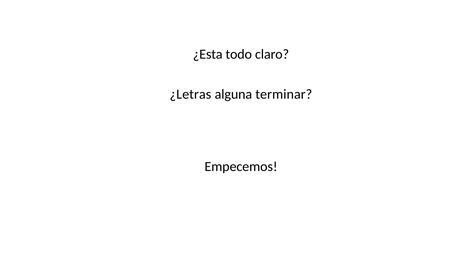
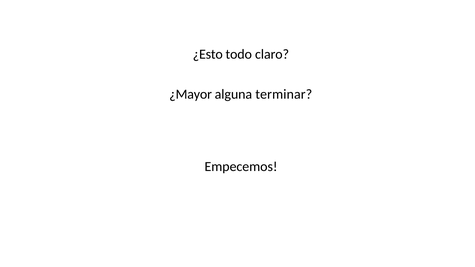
¿Esta: ¿Esta -> ¿Esto
¿Letras: ¿Letras -> ¿Mayor
